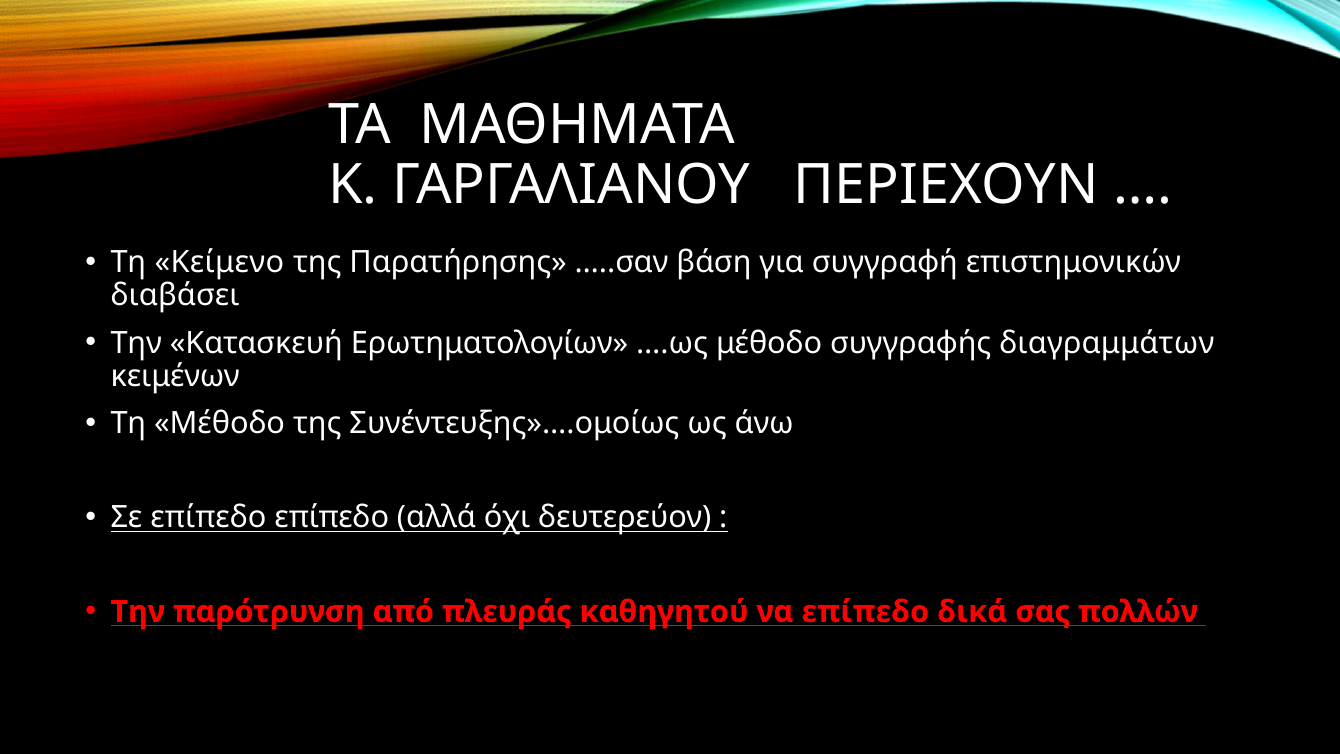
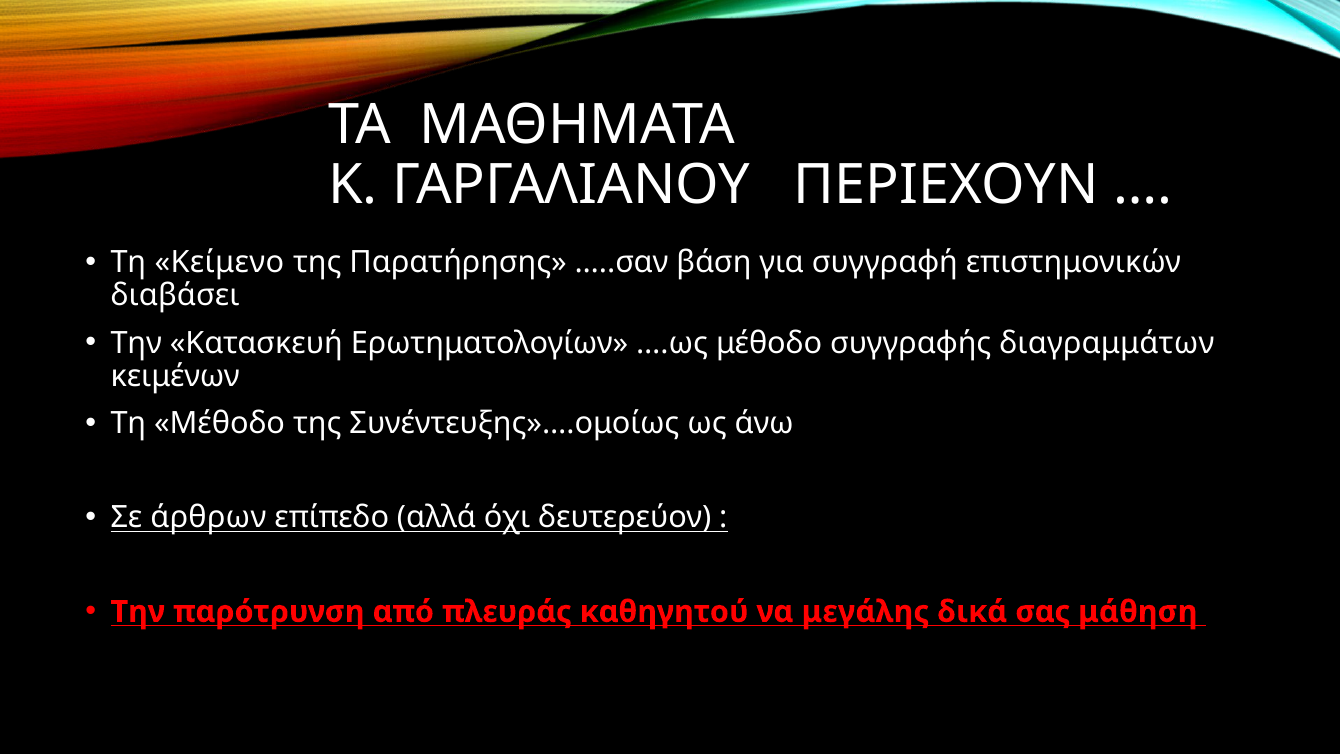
Σε επίπεδο: επίπεδο -> άρθρων
να επίπεδο: επίπεδο -> μεγάλης
πολλών: πολλών -> μάθηση
